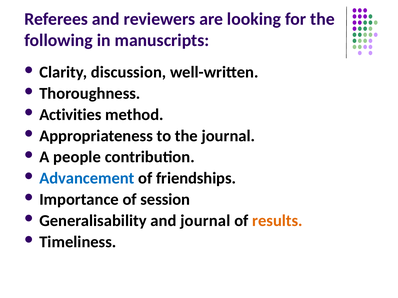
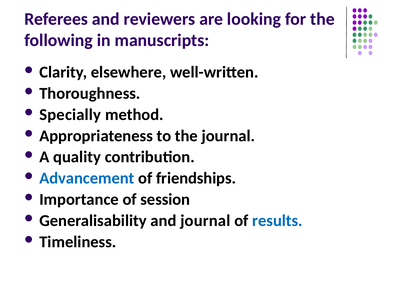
discussion: discussion -> elsewhere
Activities: Activities -> Specially
people: people -> quality
results colour: orange -> blue
